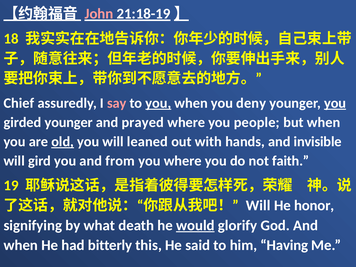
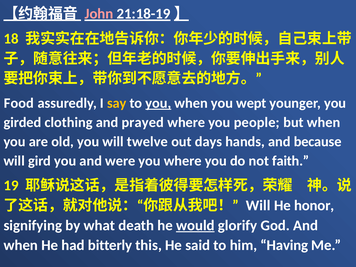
Chief: Chief -> Food
say colour: pink -> yellow
deny: deny -> wept
you at (335, 103) underline: present -> none
girded younger: younger -> clothing
old underline: present -> none
leaned: leaned -> twelve
with: with -> days
invisible: invisible -> because
from: from -> were
